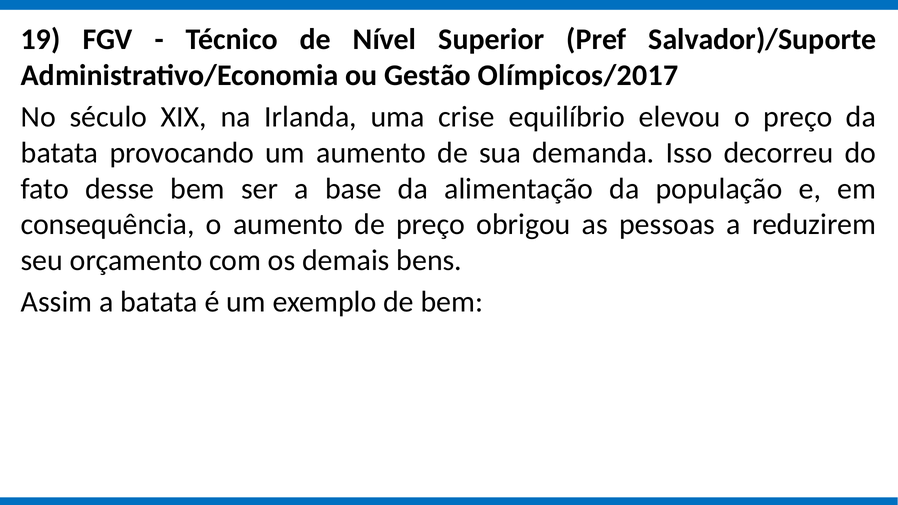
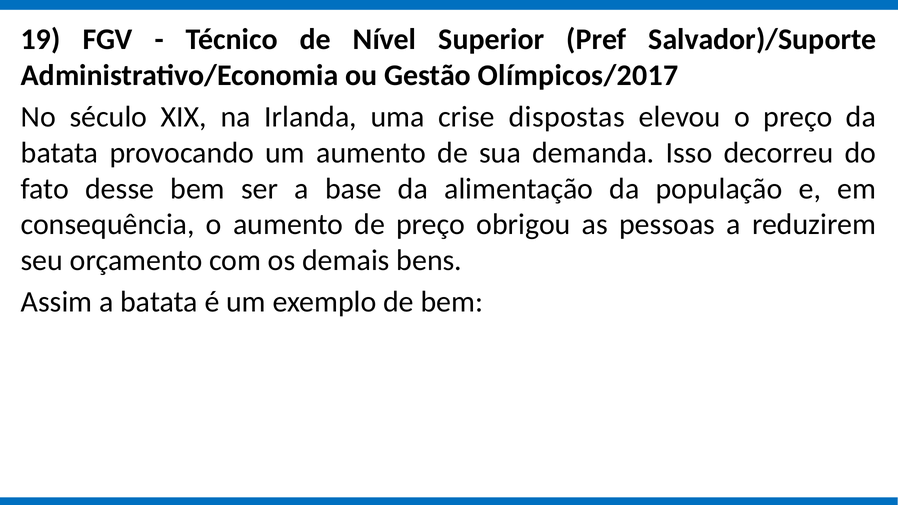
equilíbrio: equilíbrio -> dispostas
